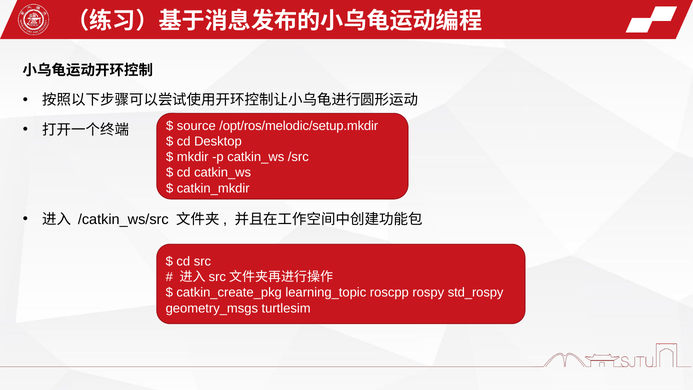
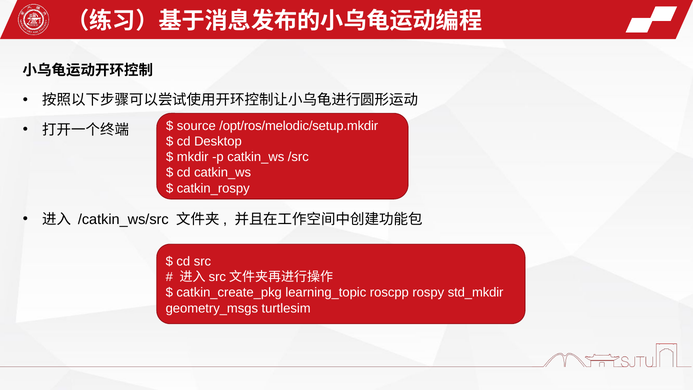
catkin_mkdir: catkin_mkdir -> catkin_rospy
std_rospy: std_rospy -> std_mkdir
